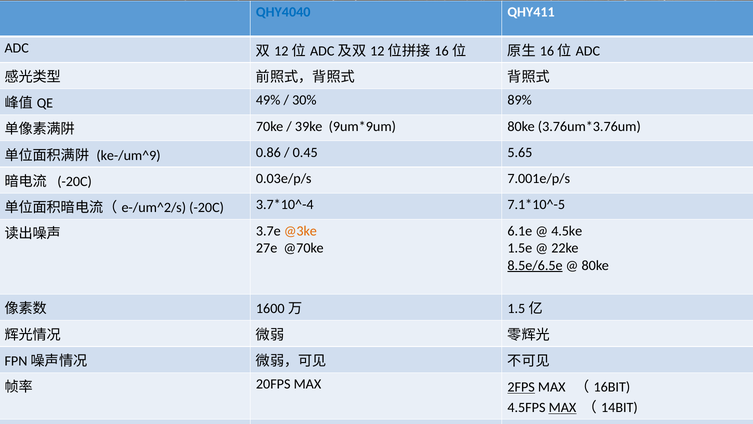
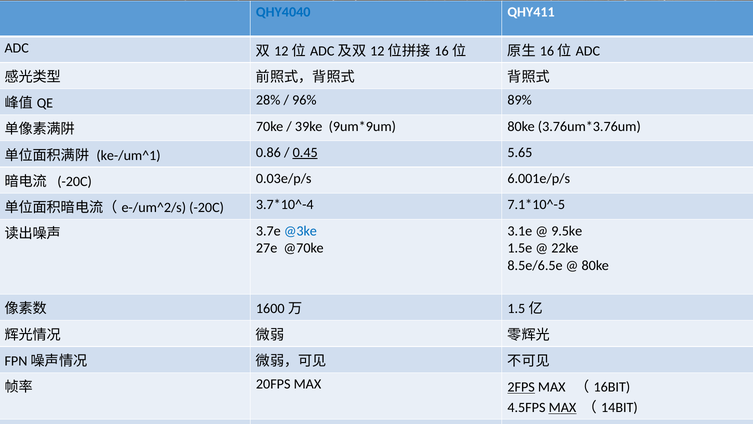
49%: 49% -> 28%
30%: 30% -> 96%
ke-/um^9: ke-/um^9 -> ke-/um^1
0.45 underline: none -> present
7.001e/p/s: 7.001e/p/s -> 6.001e/p/s
6.1e: 6.1e -> 3.1e
4.5ke: 4.5ke -> 9.5ke
@3ke colour: orange -> blue
8.5e/6.5e underline: present -> none
